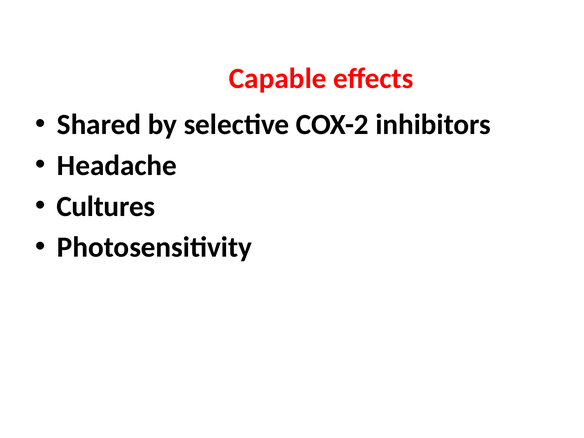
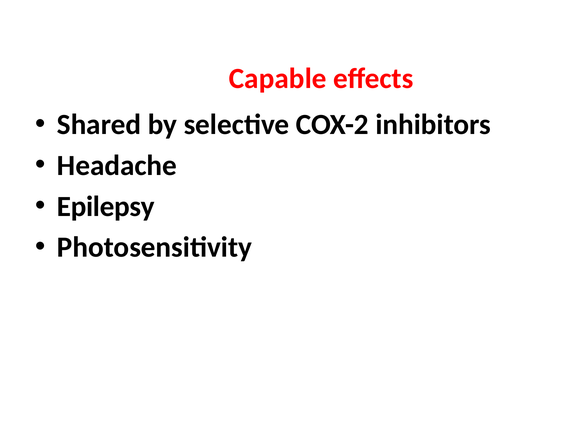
Cultures: Cultures -> Epilepsy
